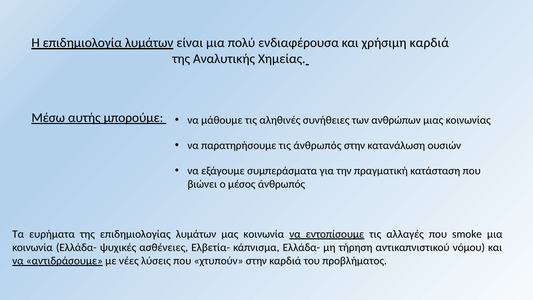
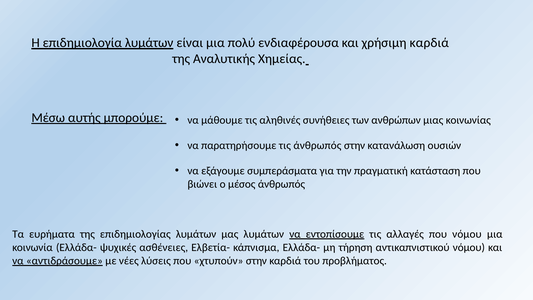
μας κοινωνία: κοινωνία -> λυμάτων
που smoke: smoke -> νόμου
